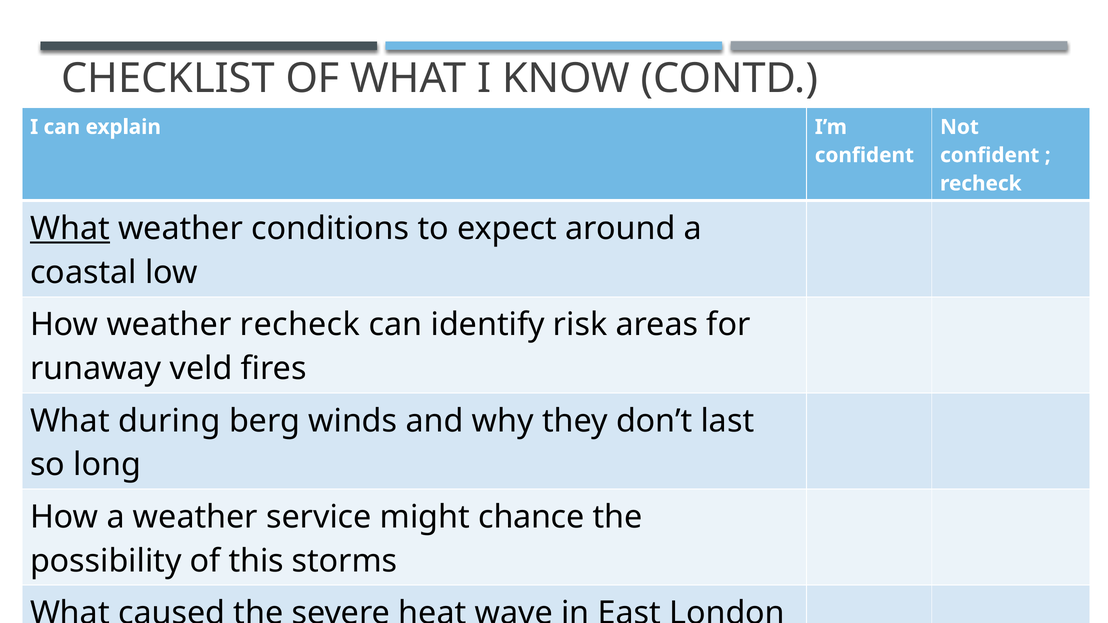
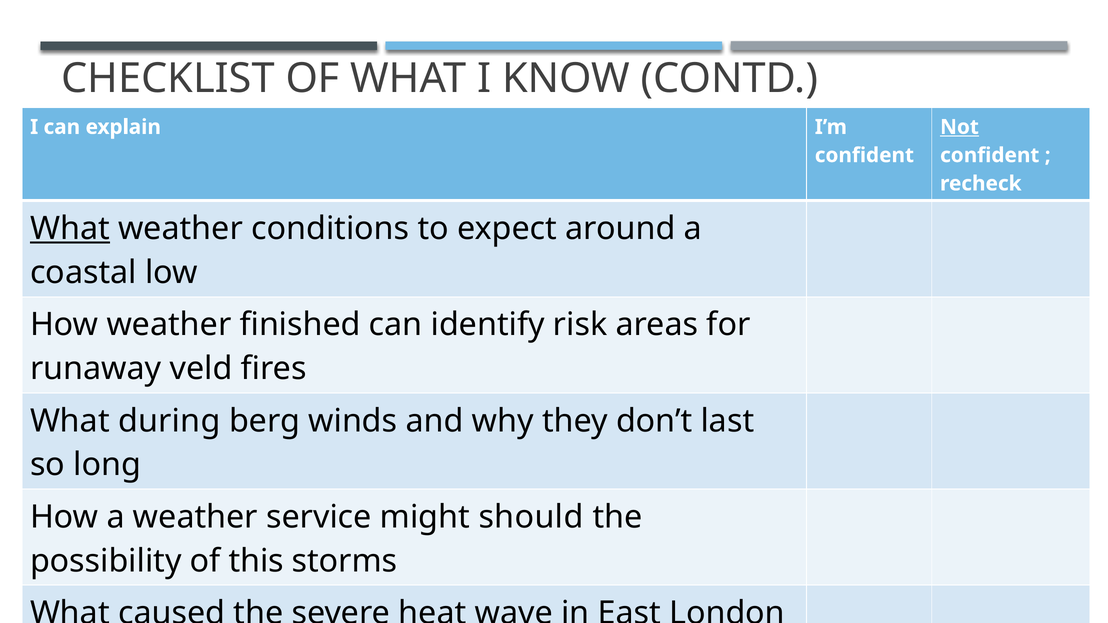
Not underline: none -> present
weather recheck: recheck -> finished
chance: chance -> should
